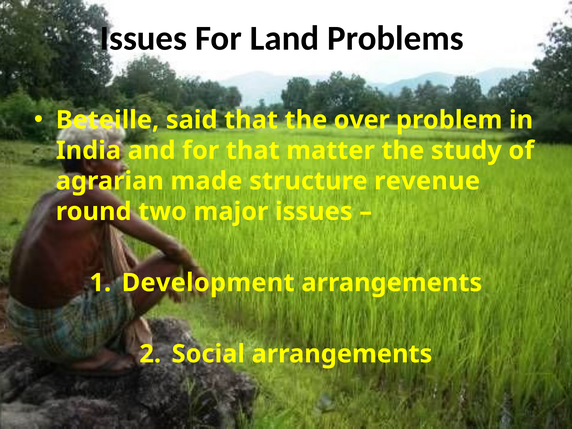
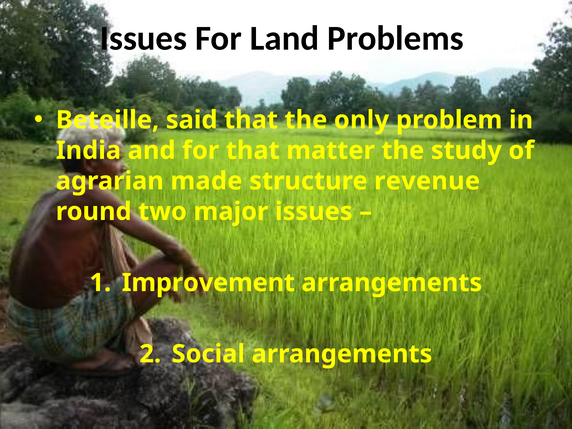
over: over -> only
Development: Development -> Improvement
